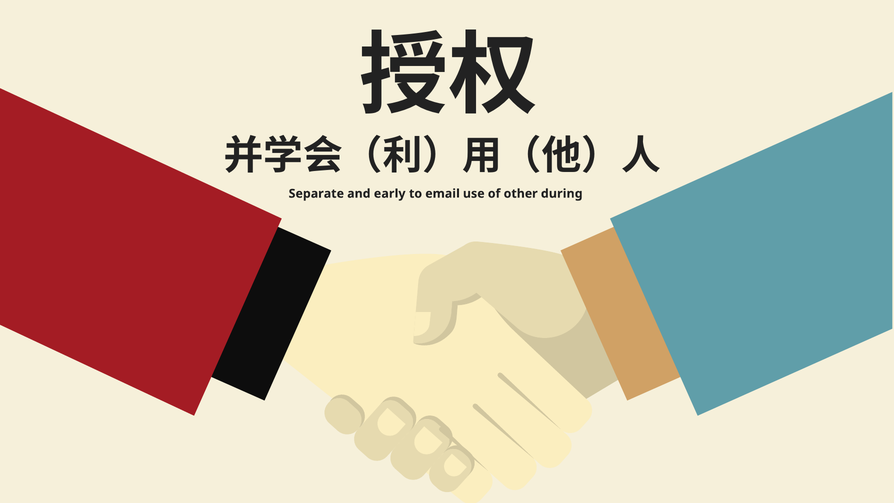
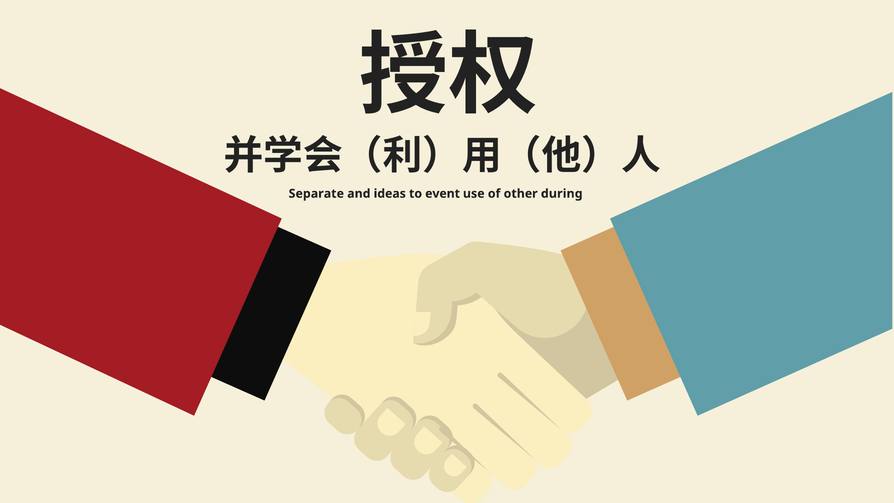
early: early -> ideas
email: email -> event
